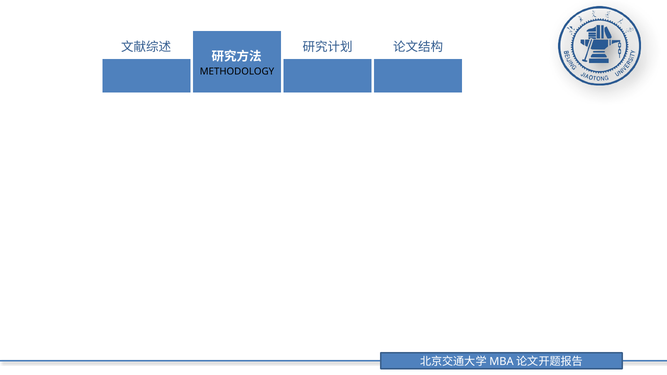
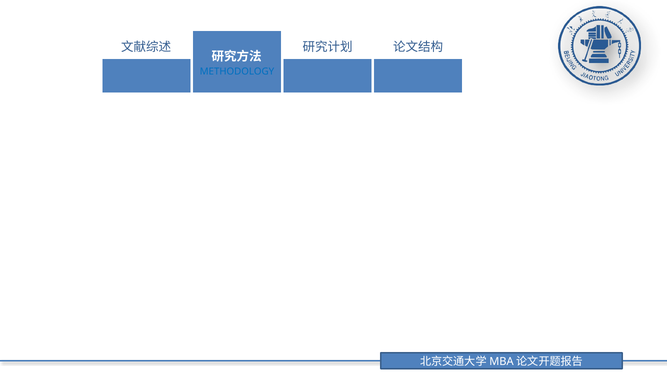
METHODOLOGY colour: black -> blue
